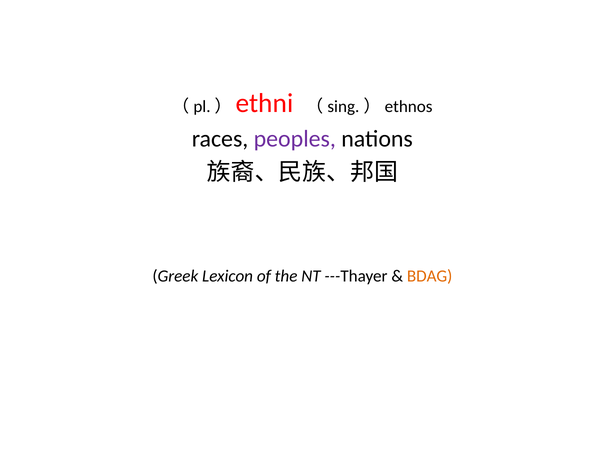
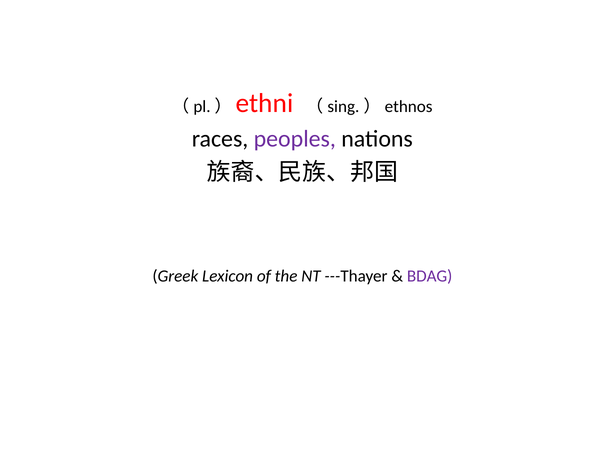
BDAG colour: orange -> purple
